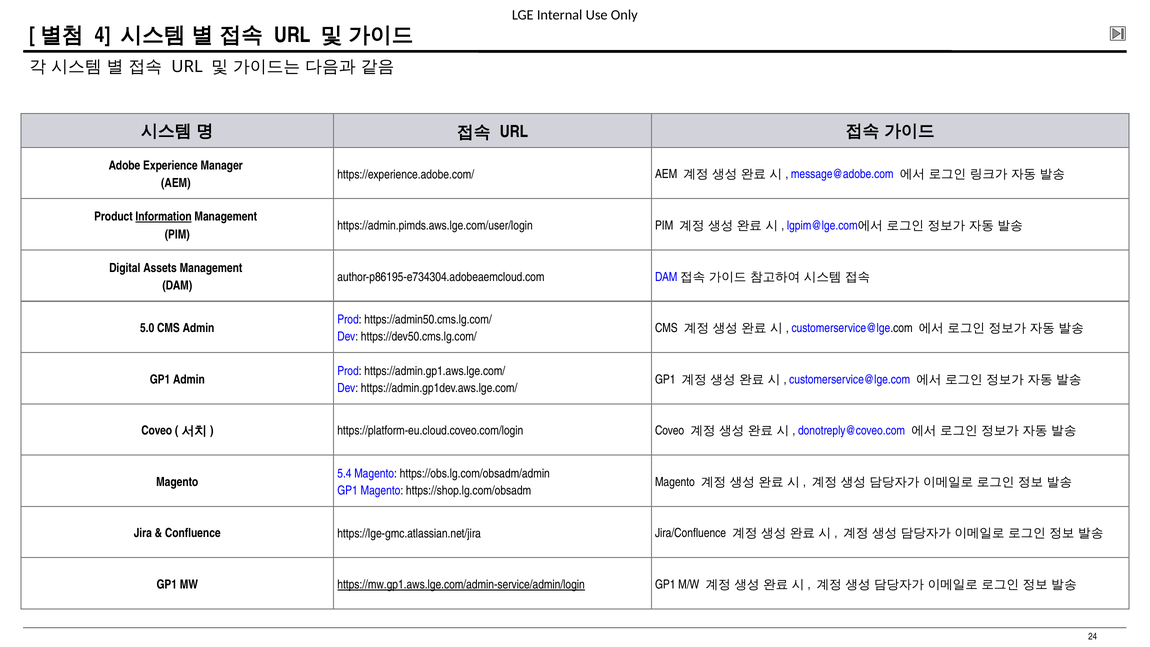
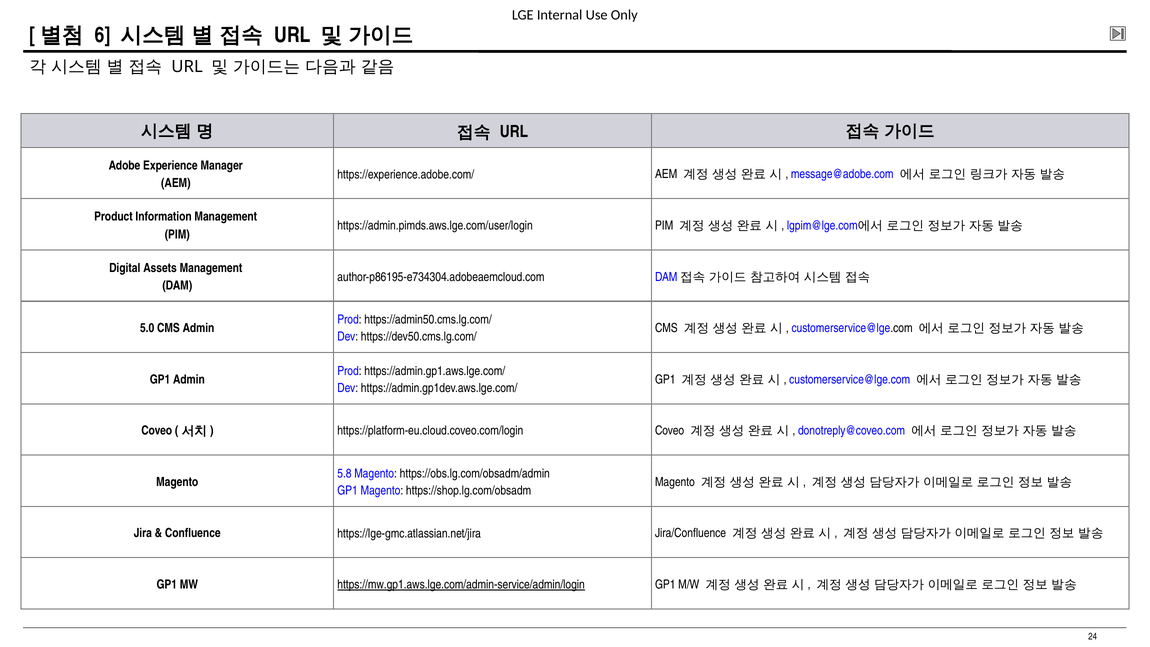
4: 4 -> 6
Information underline: present -> none
5.4: 5.4 -> 5.8
